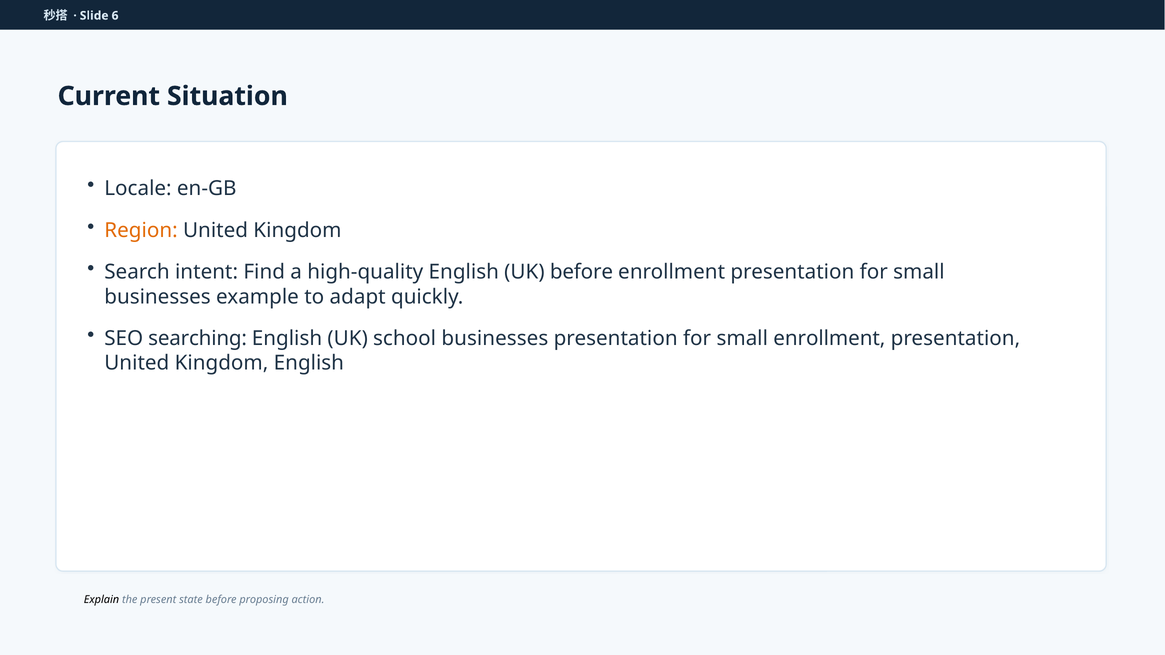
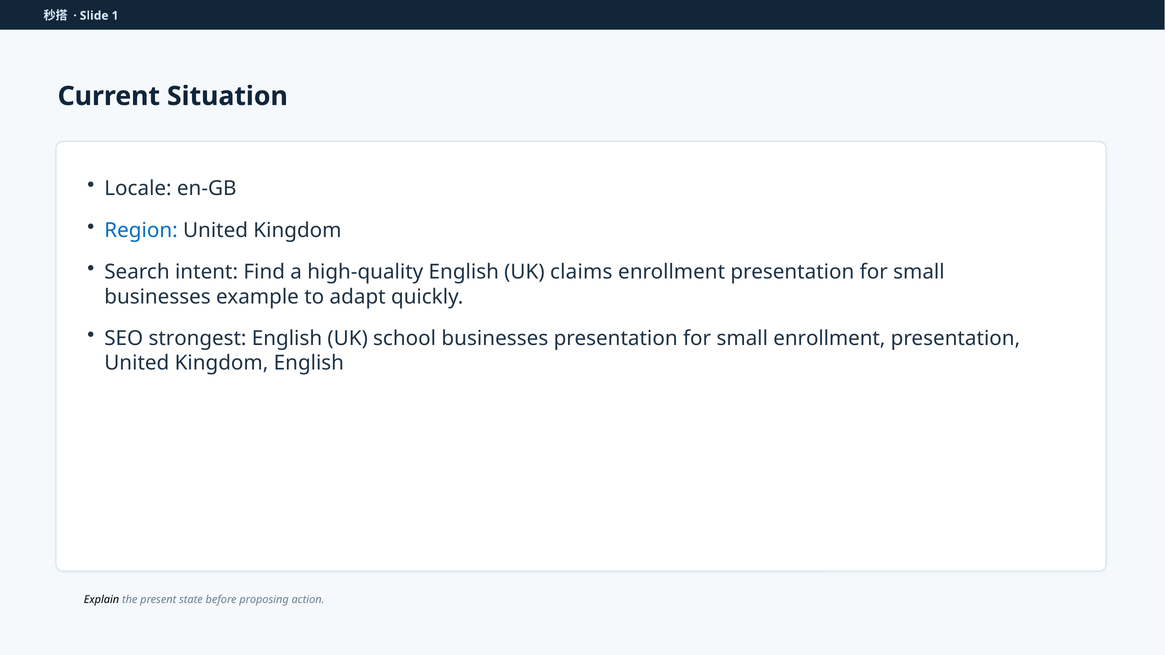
6: 6 -> 1
Region colour: orange -> blue
UK before: before -> claims
searching: searching -> strongest
